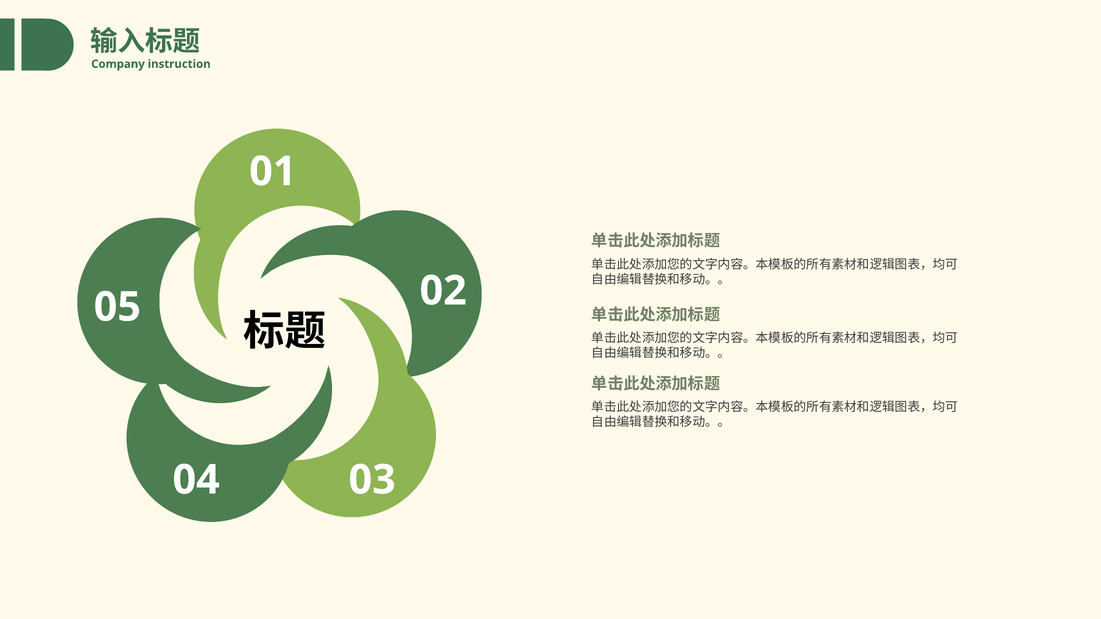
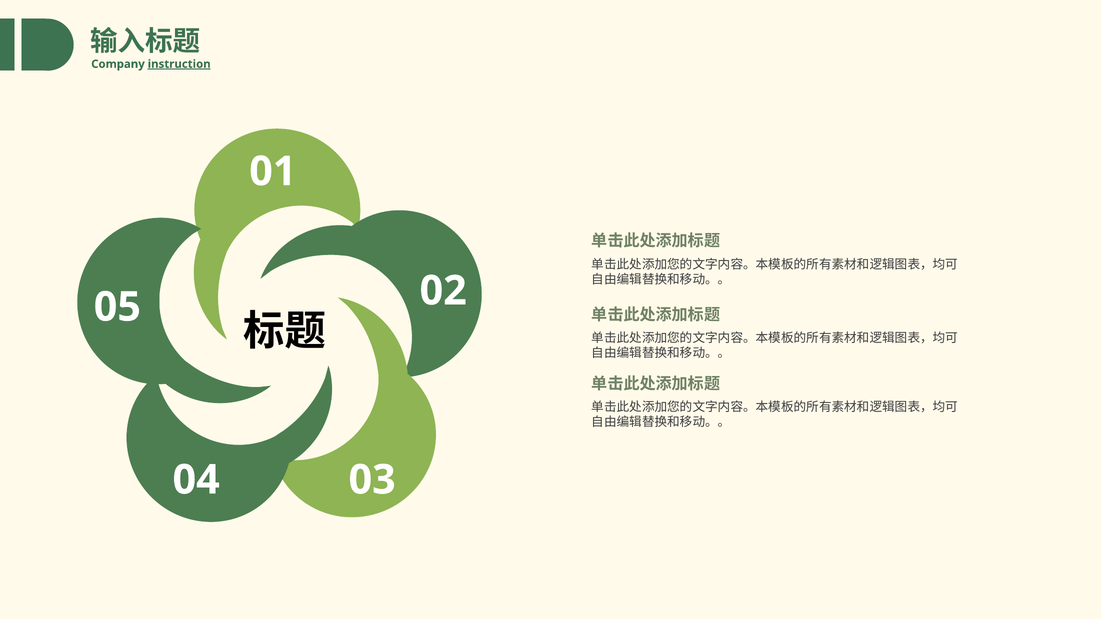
instruction underline: none -> present
